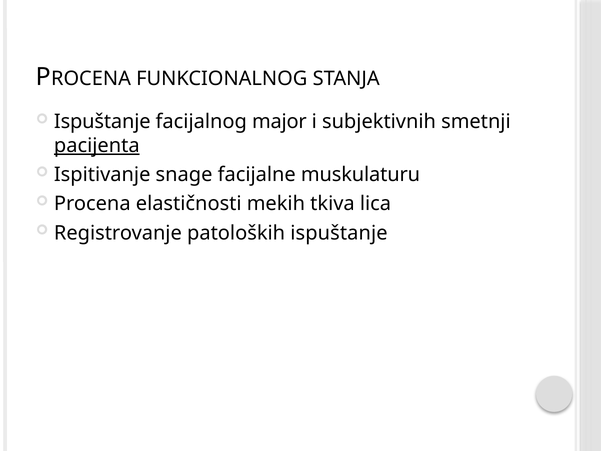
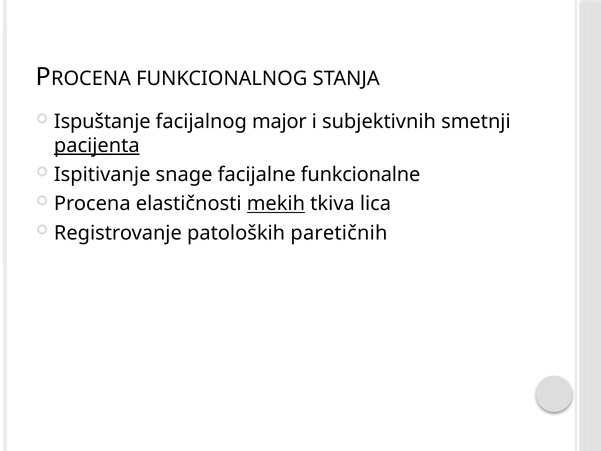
muskulaturu: muskulaturu -> funkcionalne
mekih underline: none -> present
patoloških ispuštanje: ispuštanje -> paretičnih
